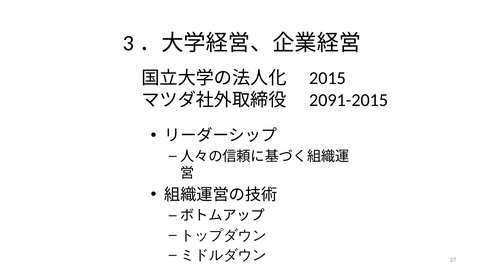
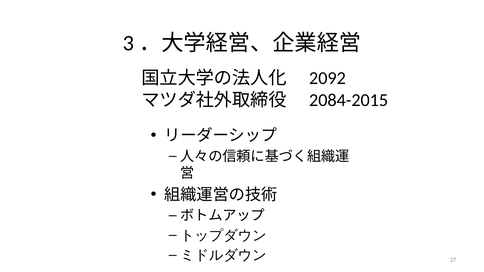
2015: 2015 -> 2092
2091-2015: 2091-2015 -> 2084-2015
